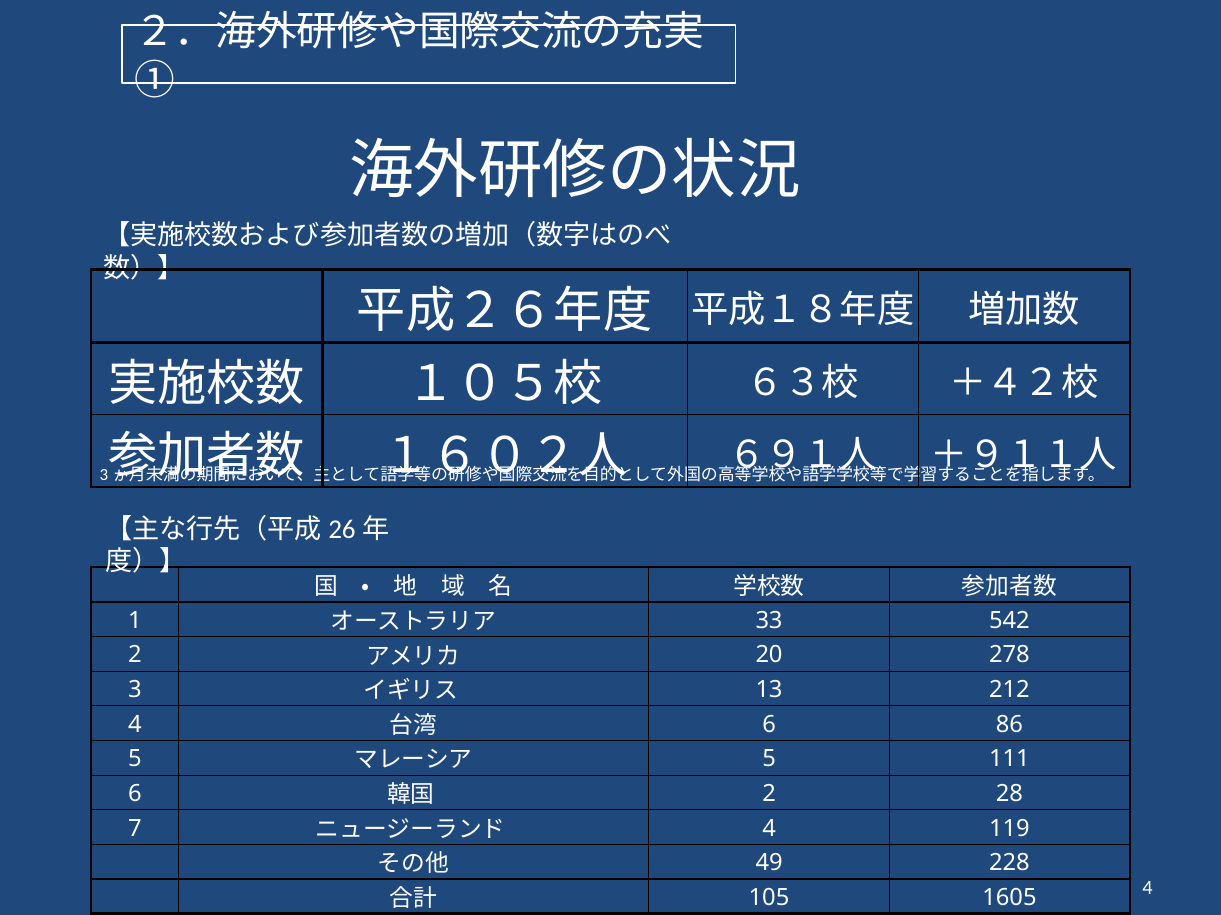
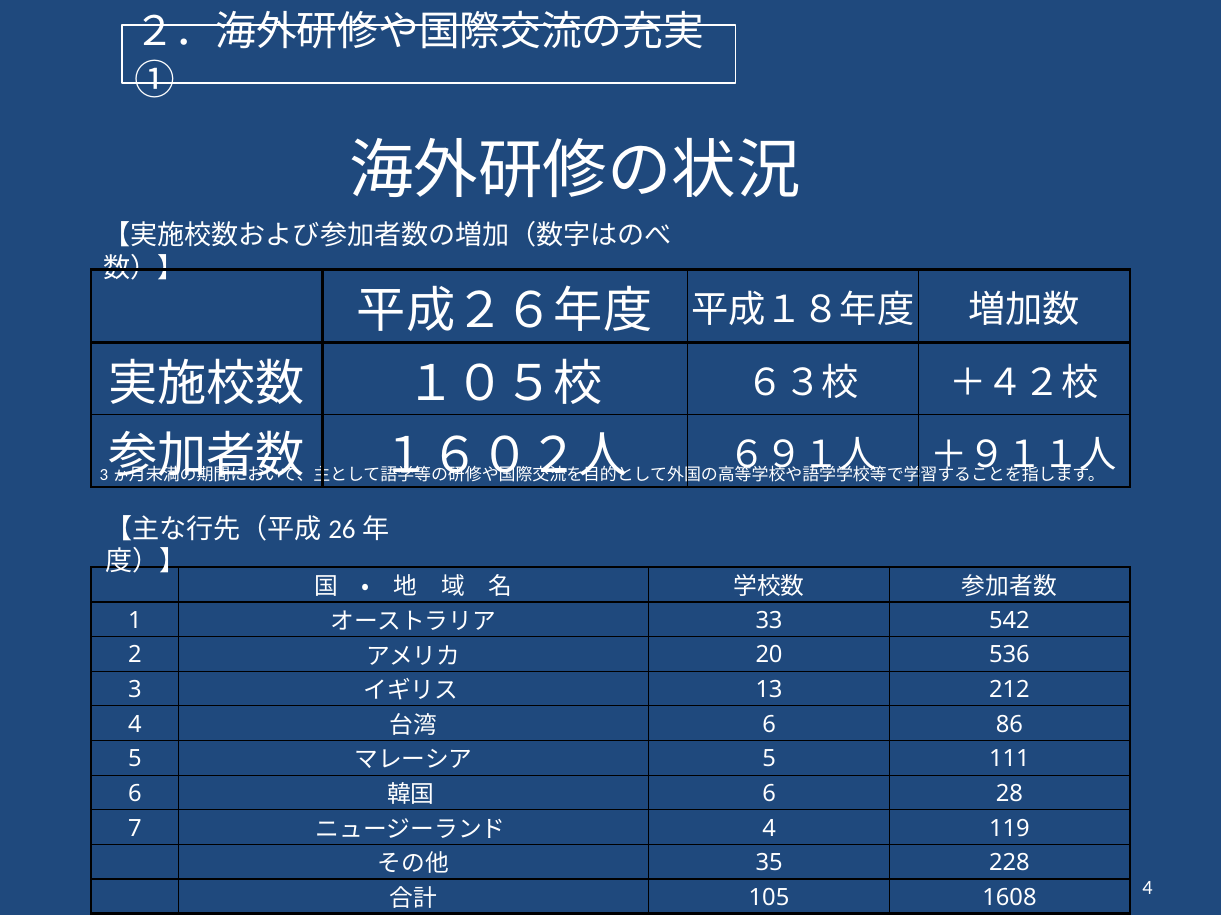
278: 278 -> 536
2 at (769, 794): 2 -> 6
49: 49 -> 35
1605: 1605 -> 1608
